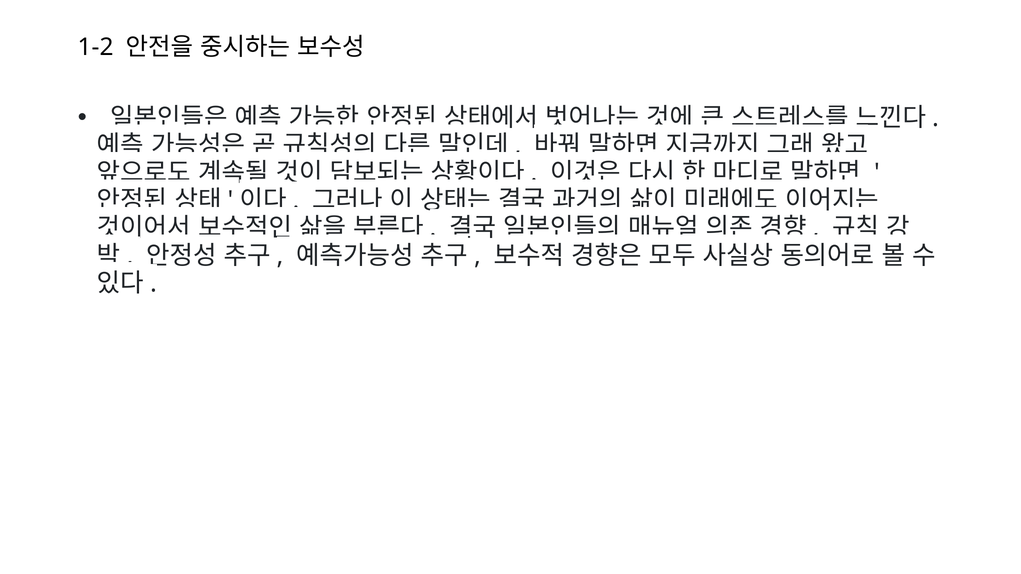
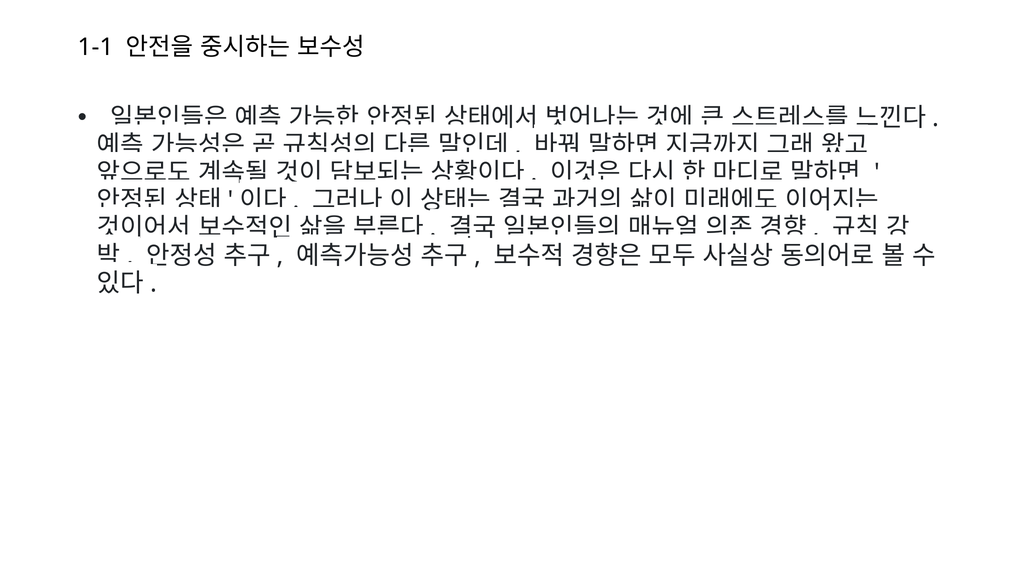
1-2: 1-2 -> 1-1
